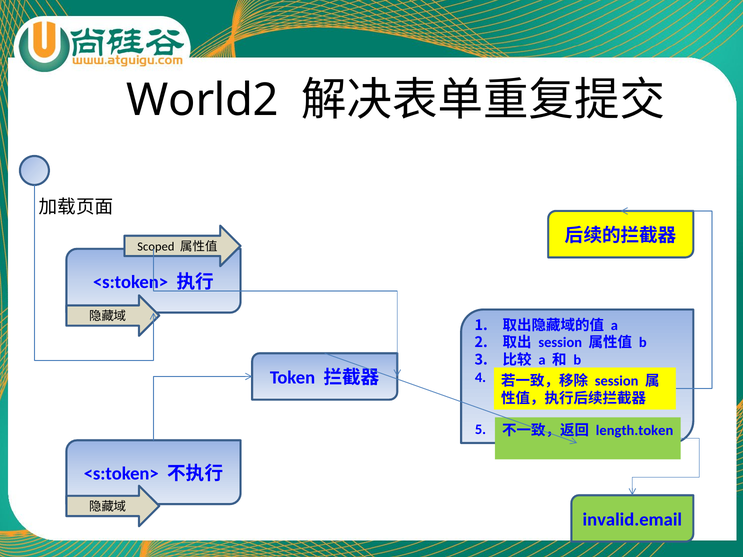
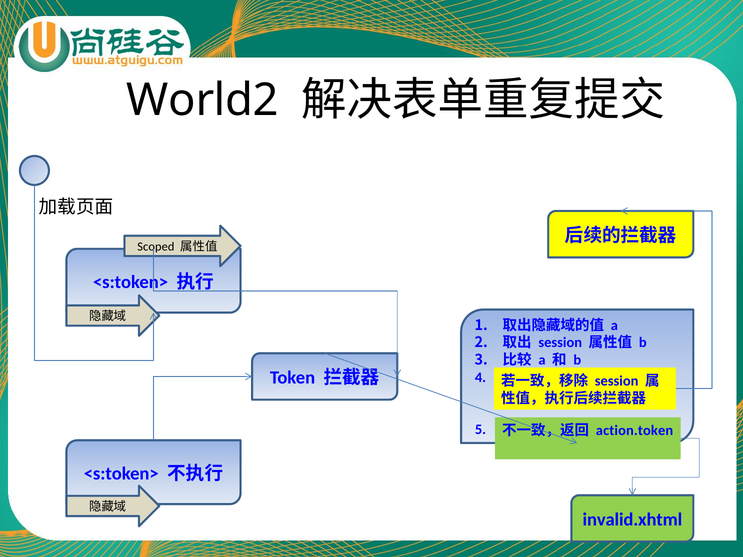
length.token: length.token -> action.token
invalid.email: invalid.email -> invalid.xhtml
